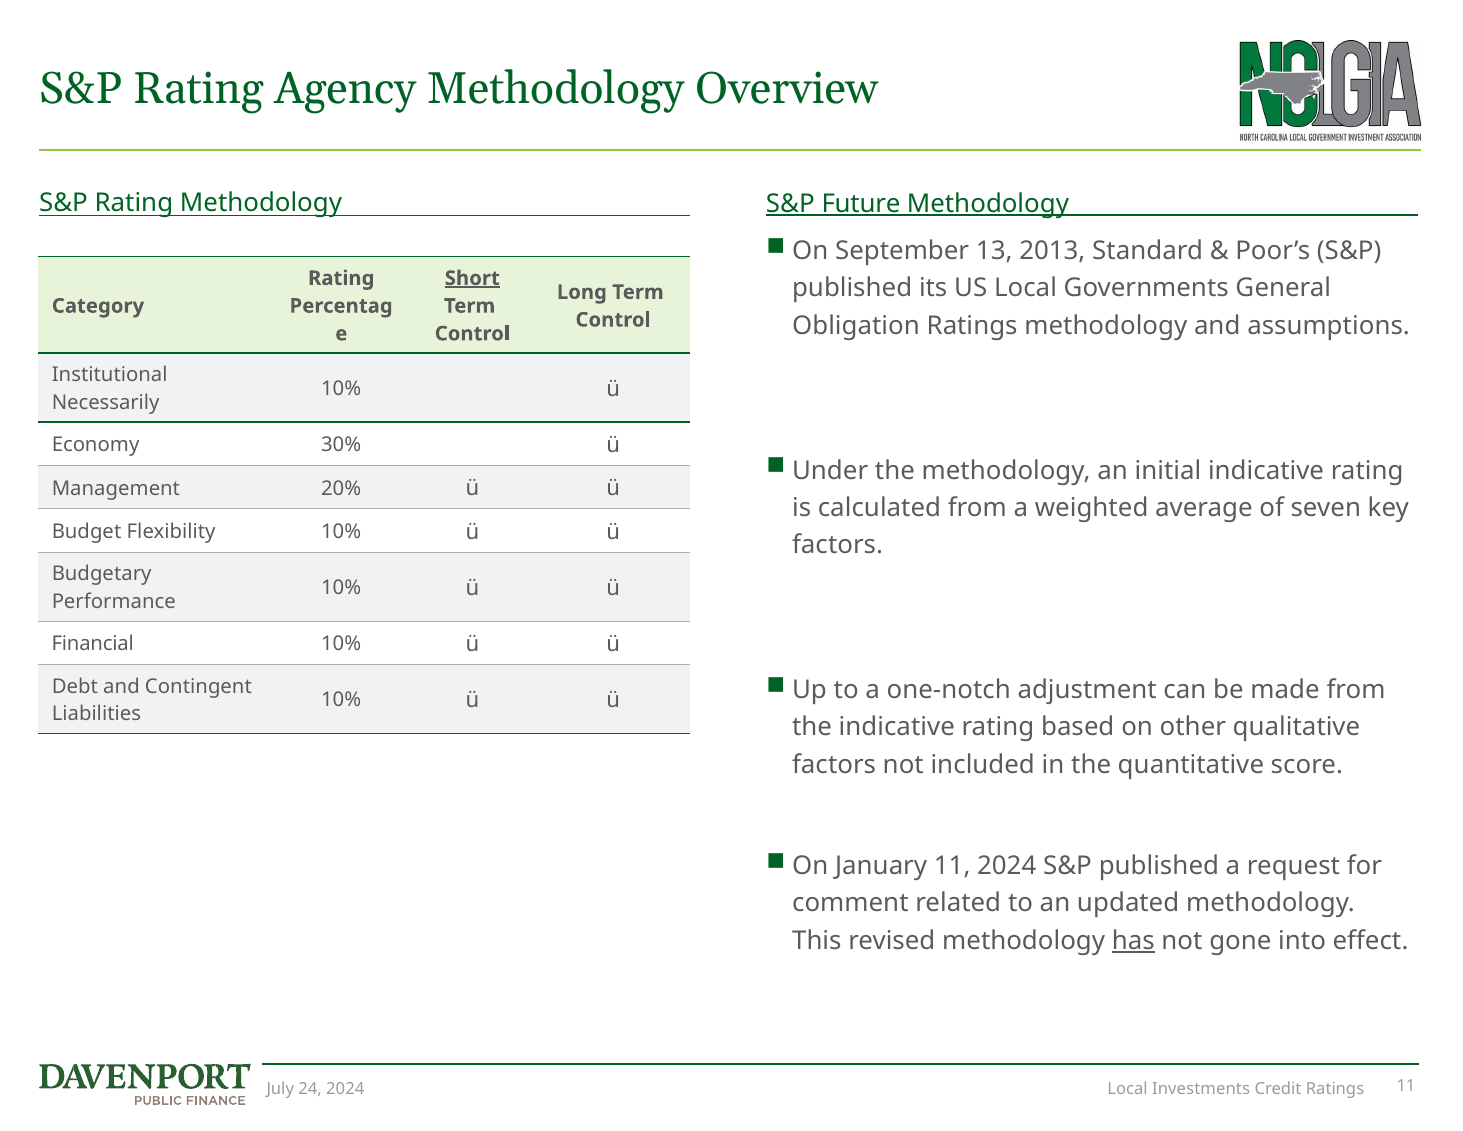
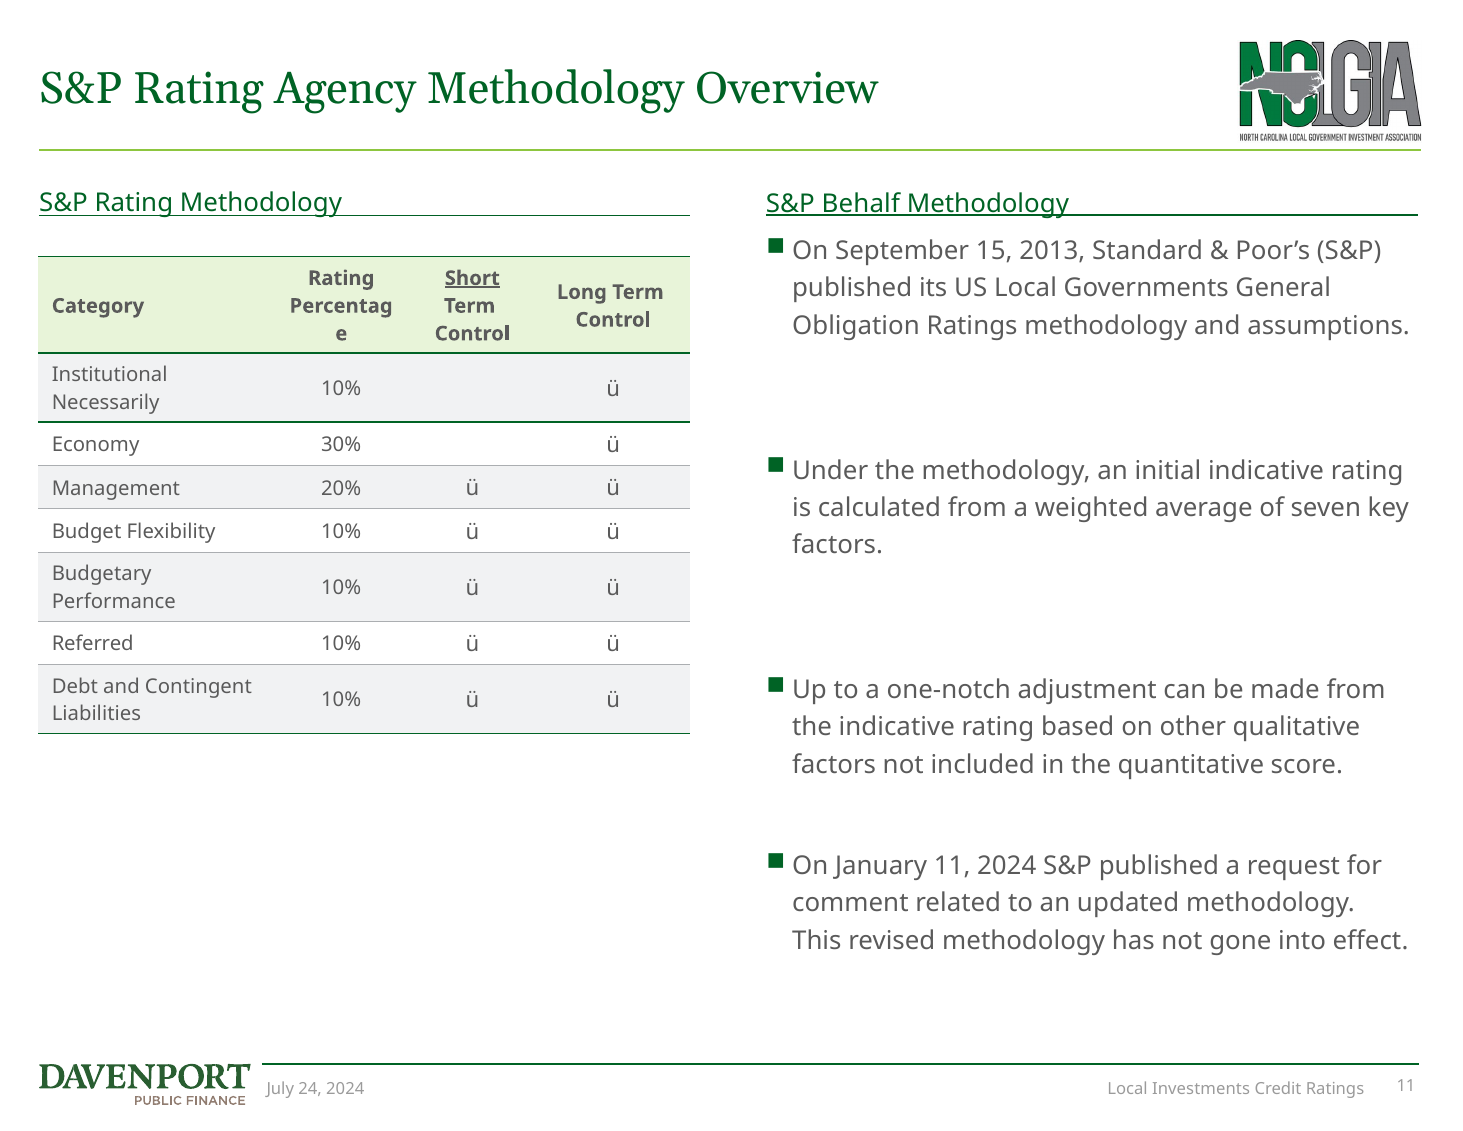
Future: Future -> Behalf
13: 13 -> 15
Financial: Financial -> Referred
has underline: present -> none
